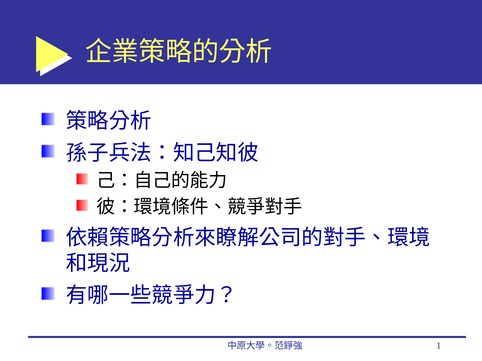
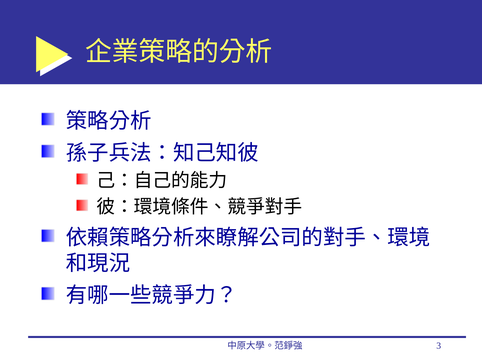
1: 1 -> 3
